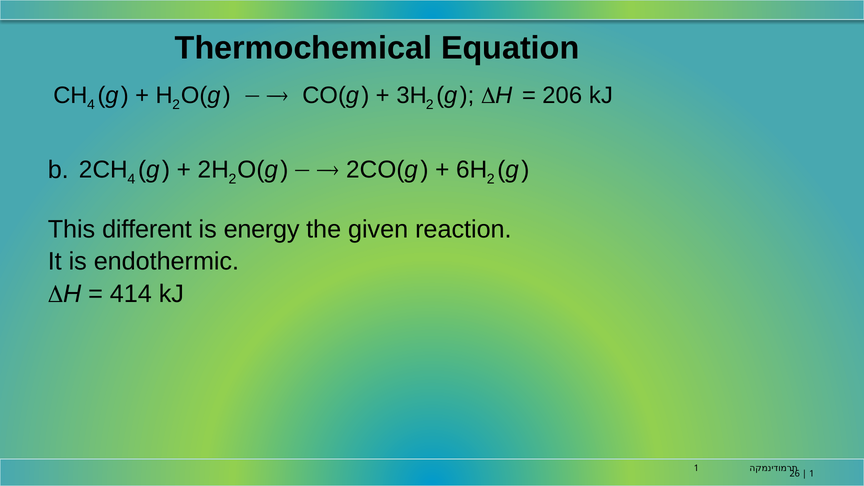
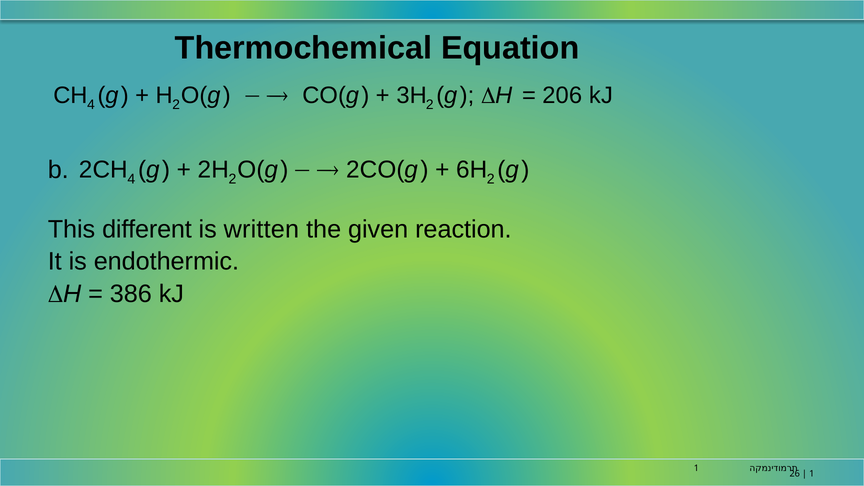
energy: energy -> written
414: 414 -> 386
